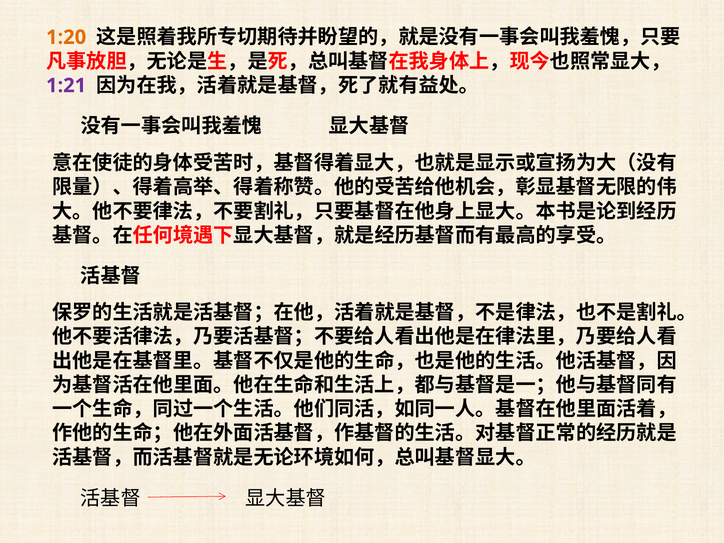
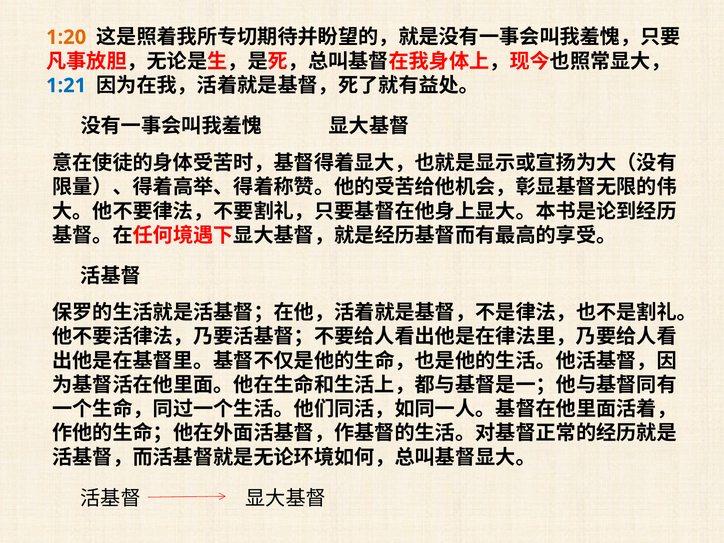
1:21 colour: purple -> blue
